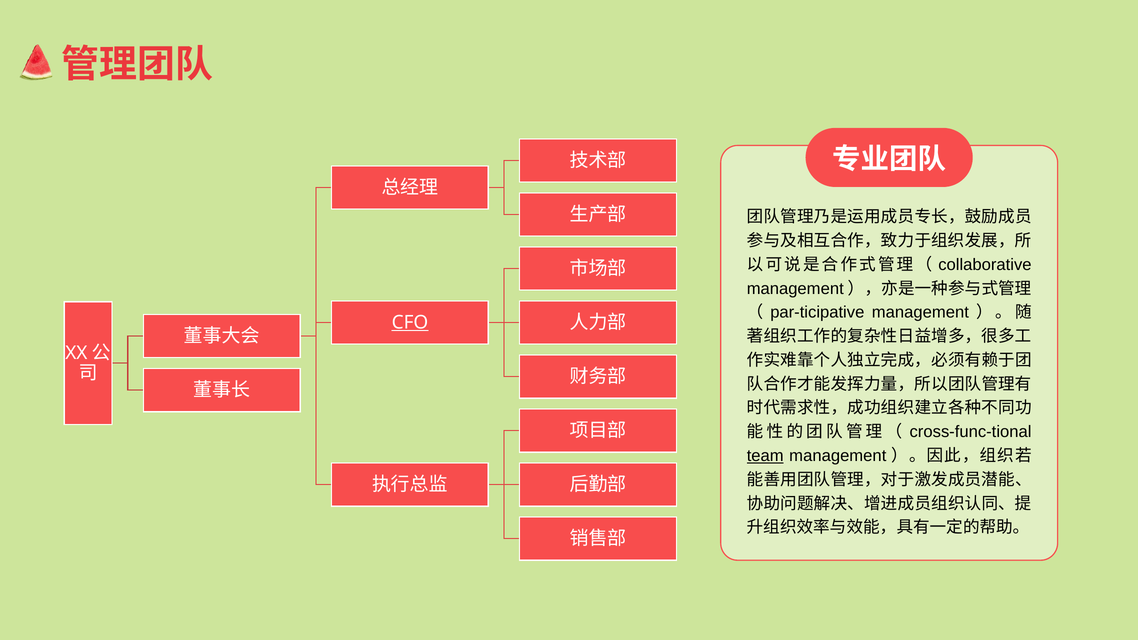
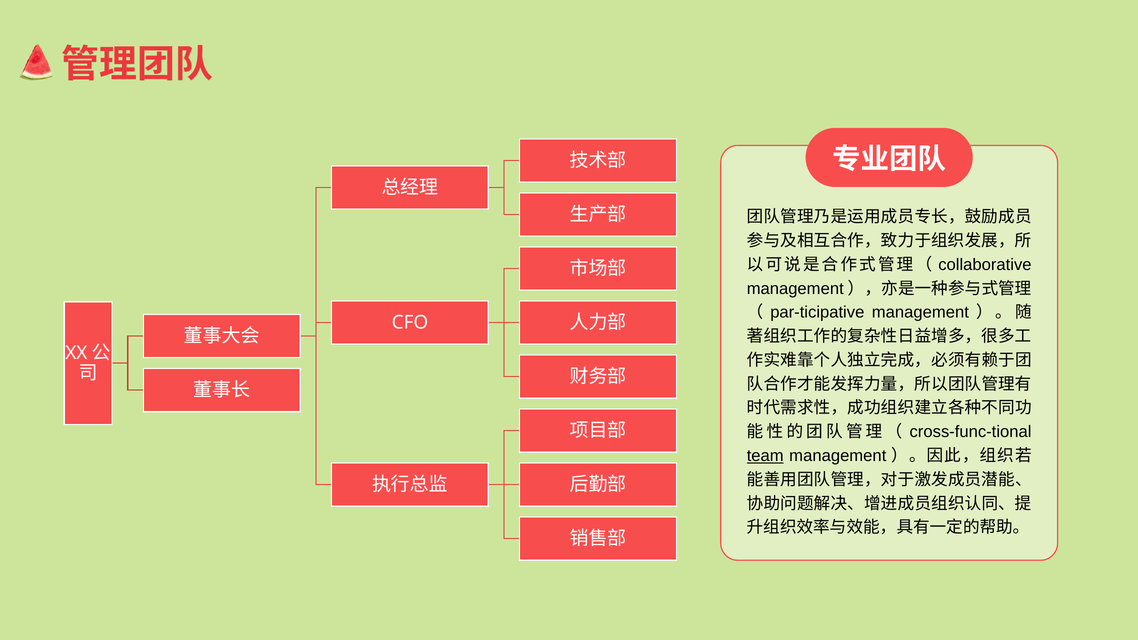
CFO underline: present -> none
